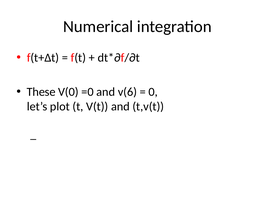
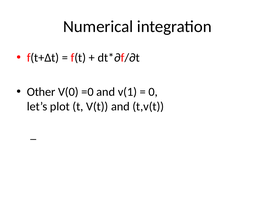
These: These -> Other
v(6: v(6 -> v(1
